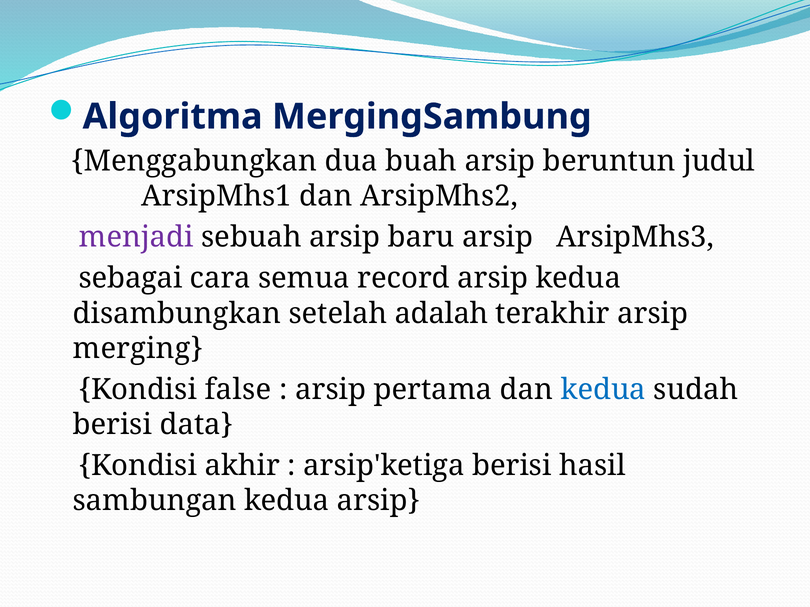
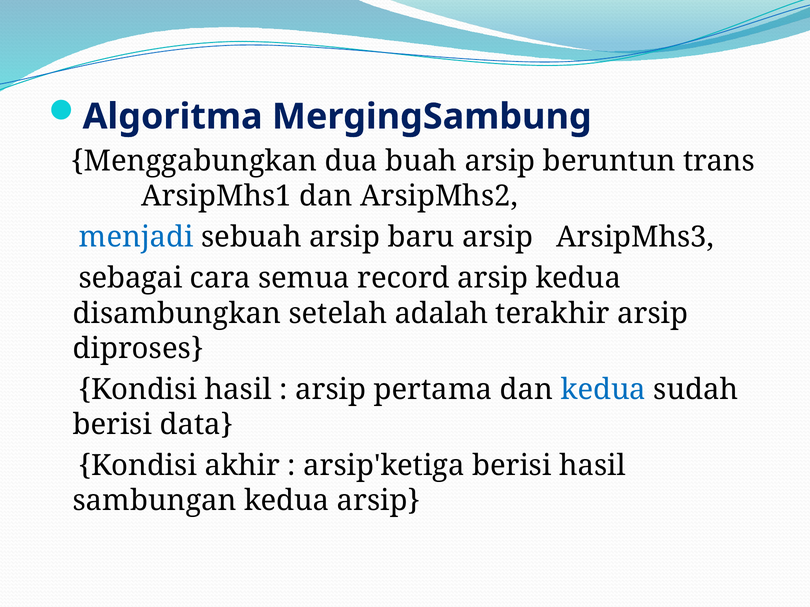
judul: judul -> trans
menjadi colour: purple -> blue
merging: merging -> diproses
Kondisi false: false -> hasil
